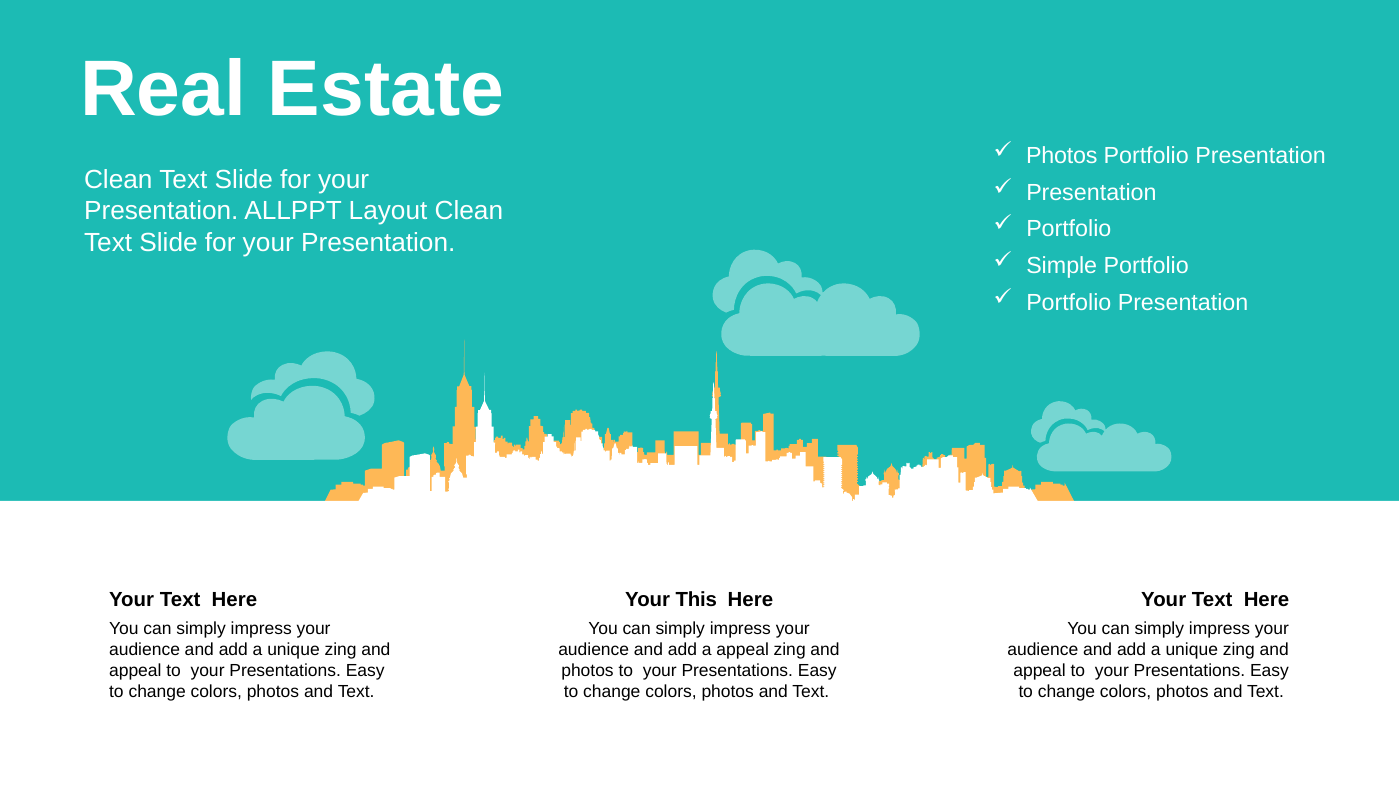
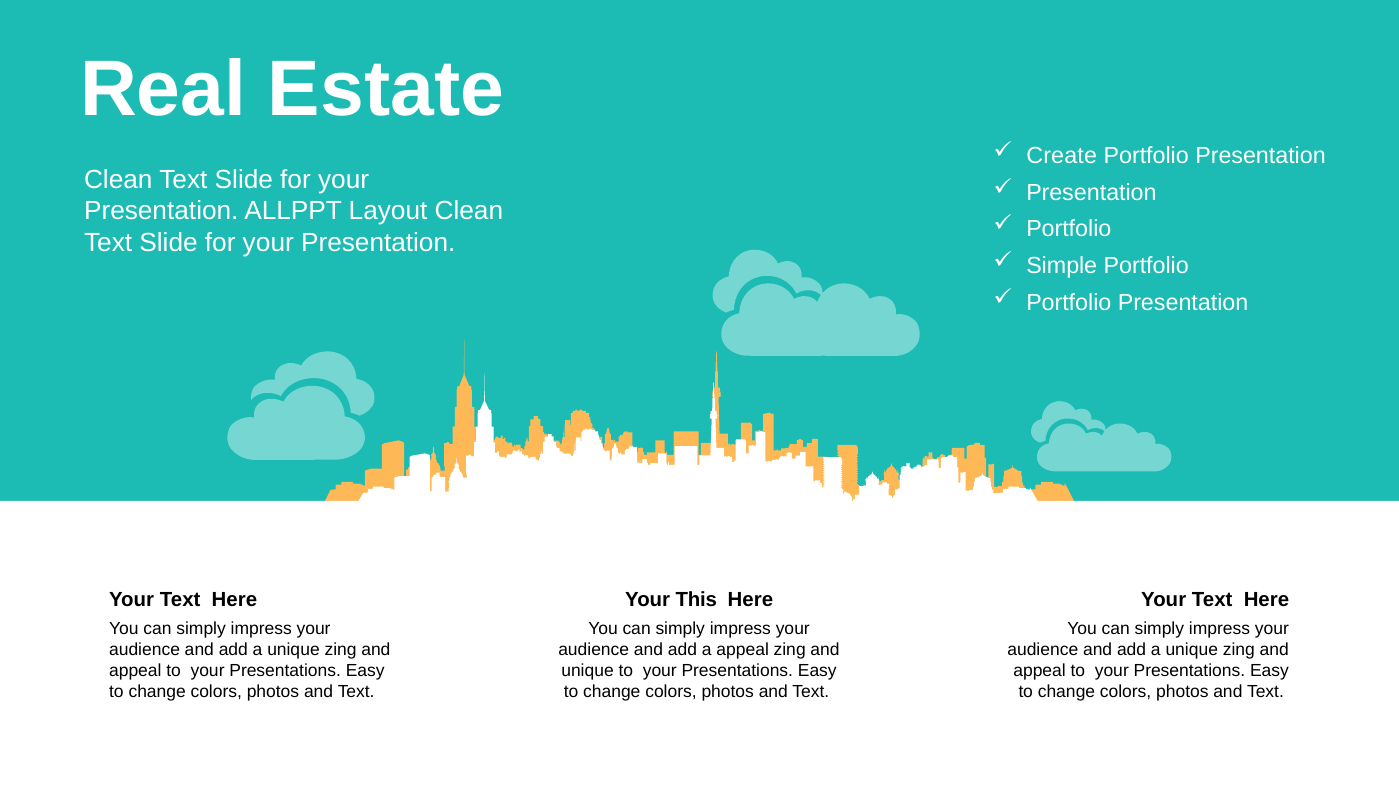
Photos at (1062, 156): Photos -> Create
photos at (588, 671): photos -> unique
